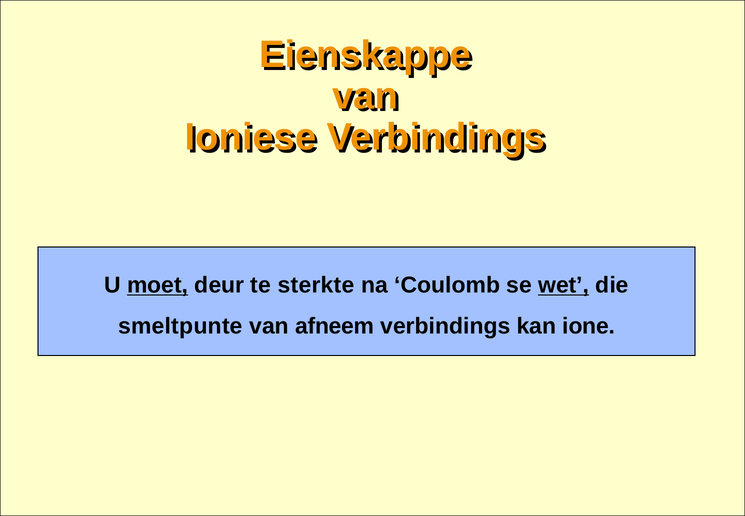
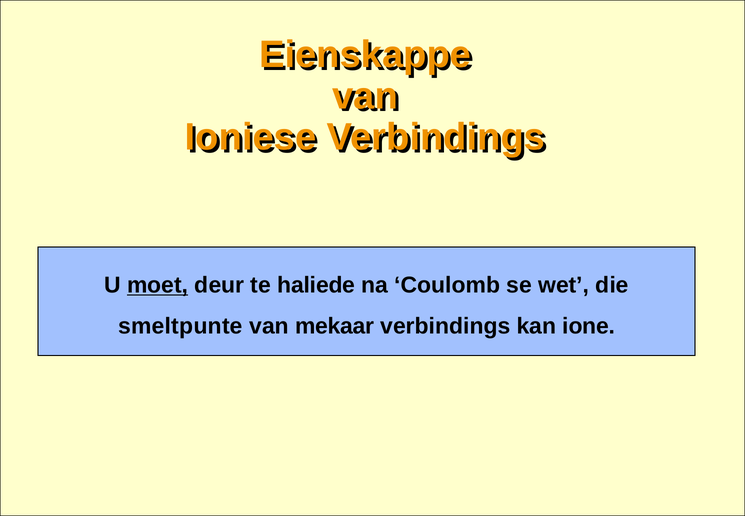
sterkte: sterkte -> haliede
wet underline: present -> none
afneem: afneem -> mekaar
